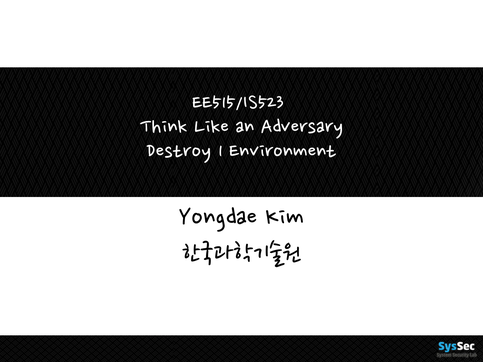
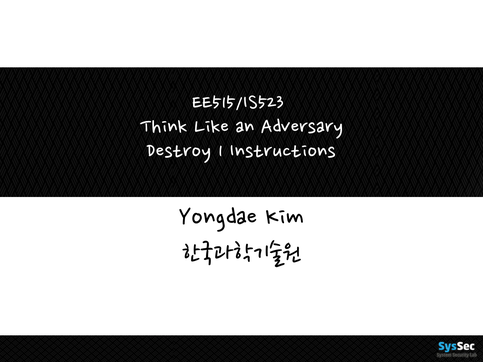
Environment: Environment -> Instructions
